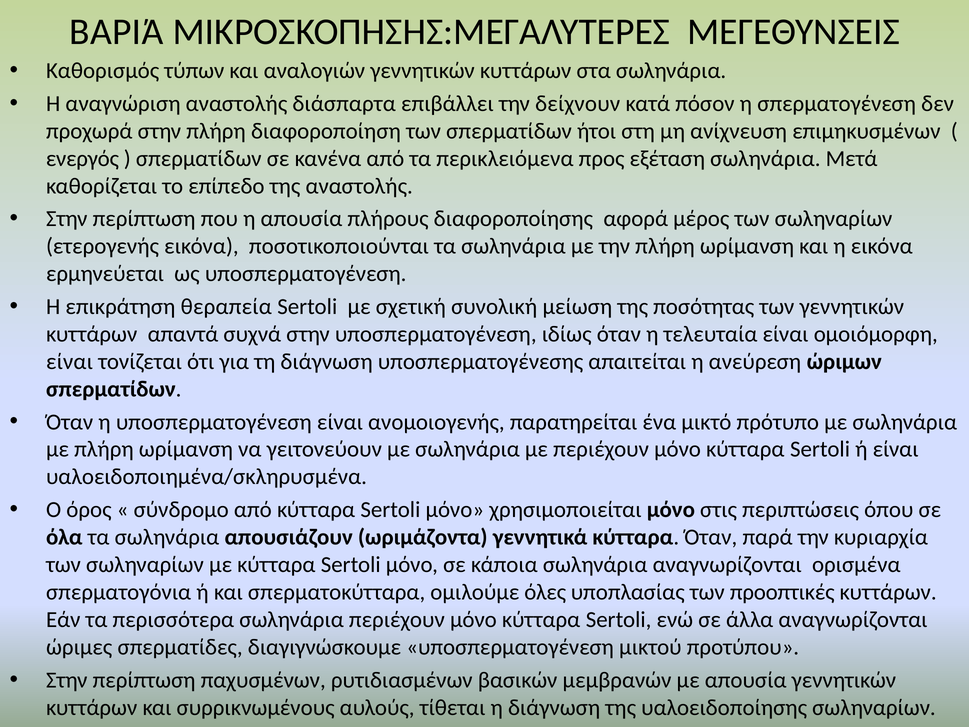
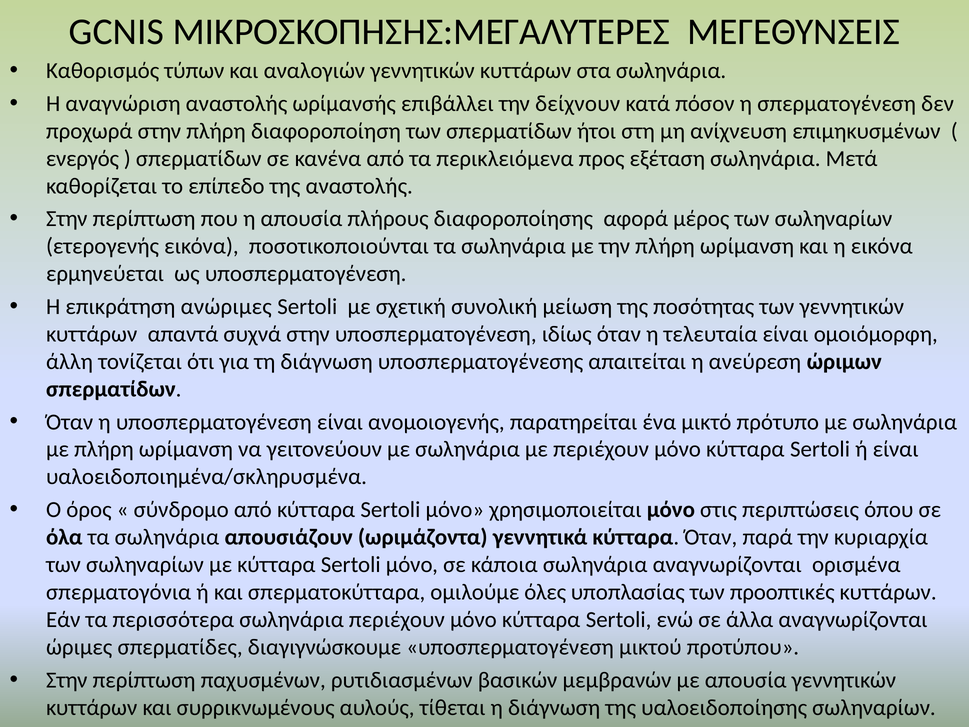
ΒΑΡΙΆ: ΒΑΡΙΆ -> GCNIS
διάσπαρτα: διάσπαρτα -> ωρίμανσής
θεραπεία: θεραπεία -> ανώριμες
είναι at (69, 362): είναι -> άλλη
